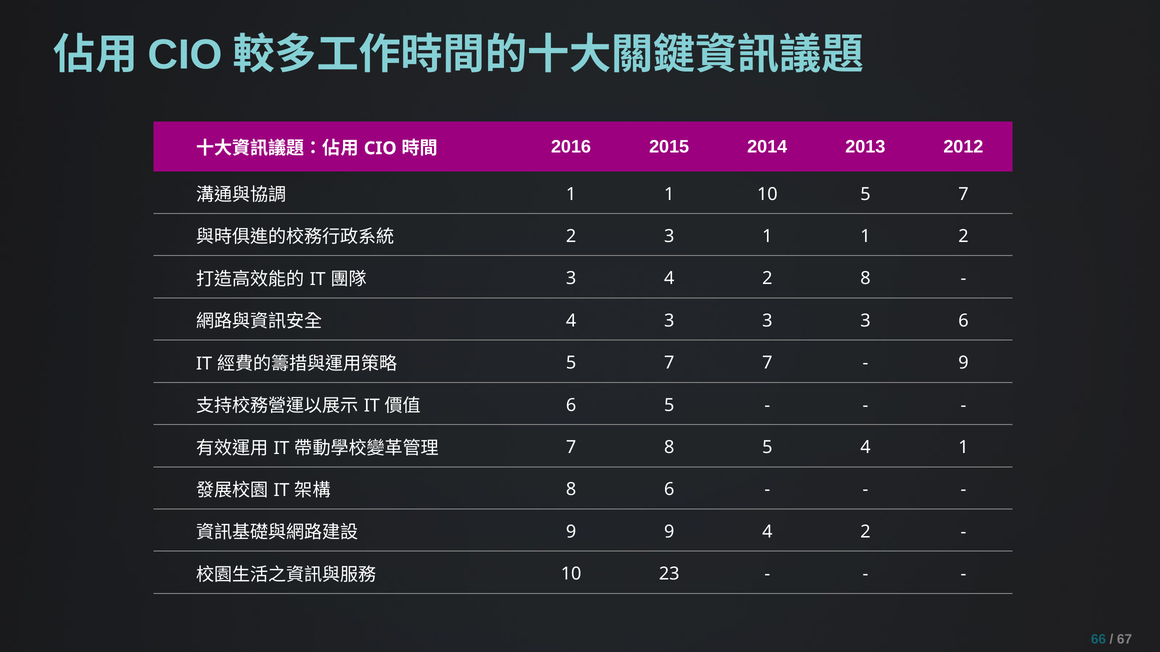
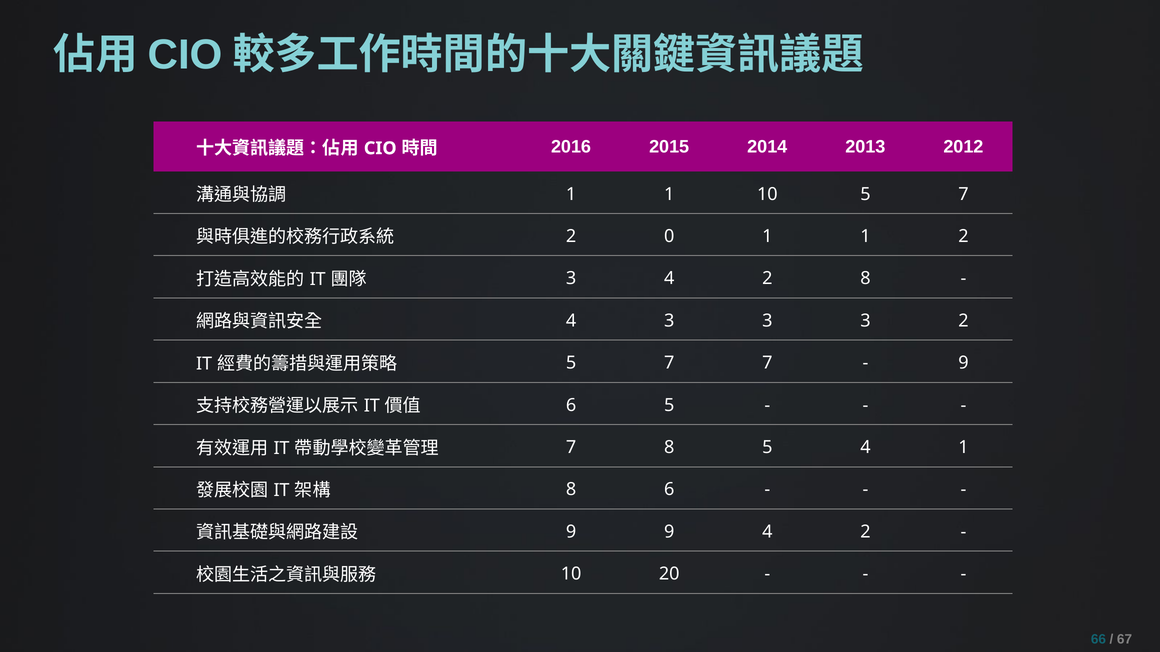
2 3: 3 -> 0
3 6: 6 -> 2
23: 23 -> 20
